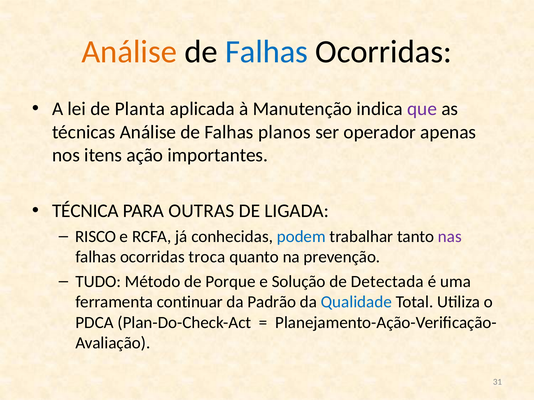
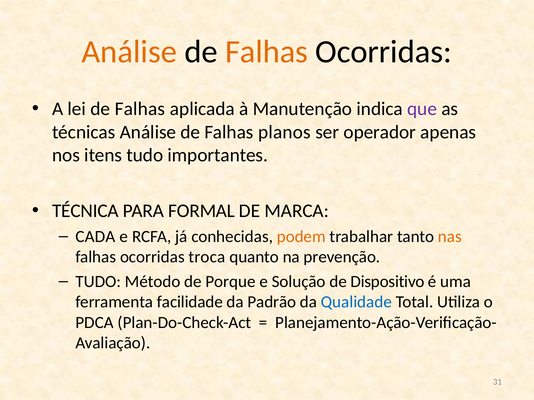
Falhas at (267, 52) colour: blue -> orange
lei de Planta: Planta -> Falhas
itens ação: ação -> tudo
OUTRAS: OUTRAS -> FORMAL
LIGADA: LIGADA -> MARCA
RISCO: RISCO -> CADA
podem colour: blue -> orange
nas colour: purple -> orange
Detectada: Detectada -> Dispositivo
continuar: continuar -> facilidade
